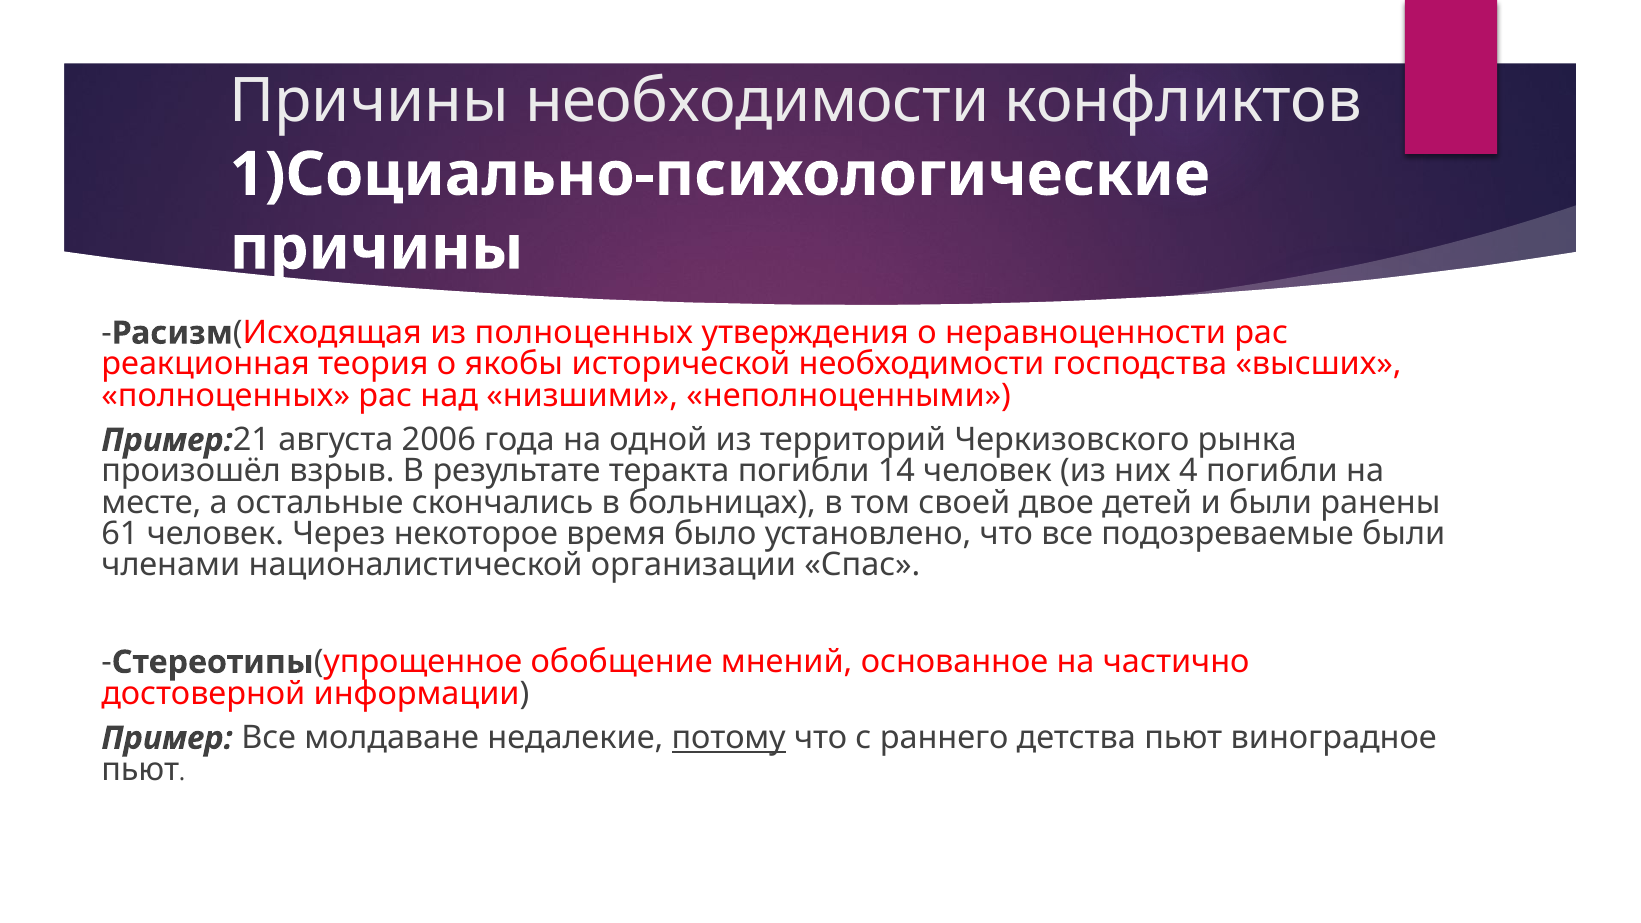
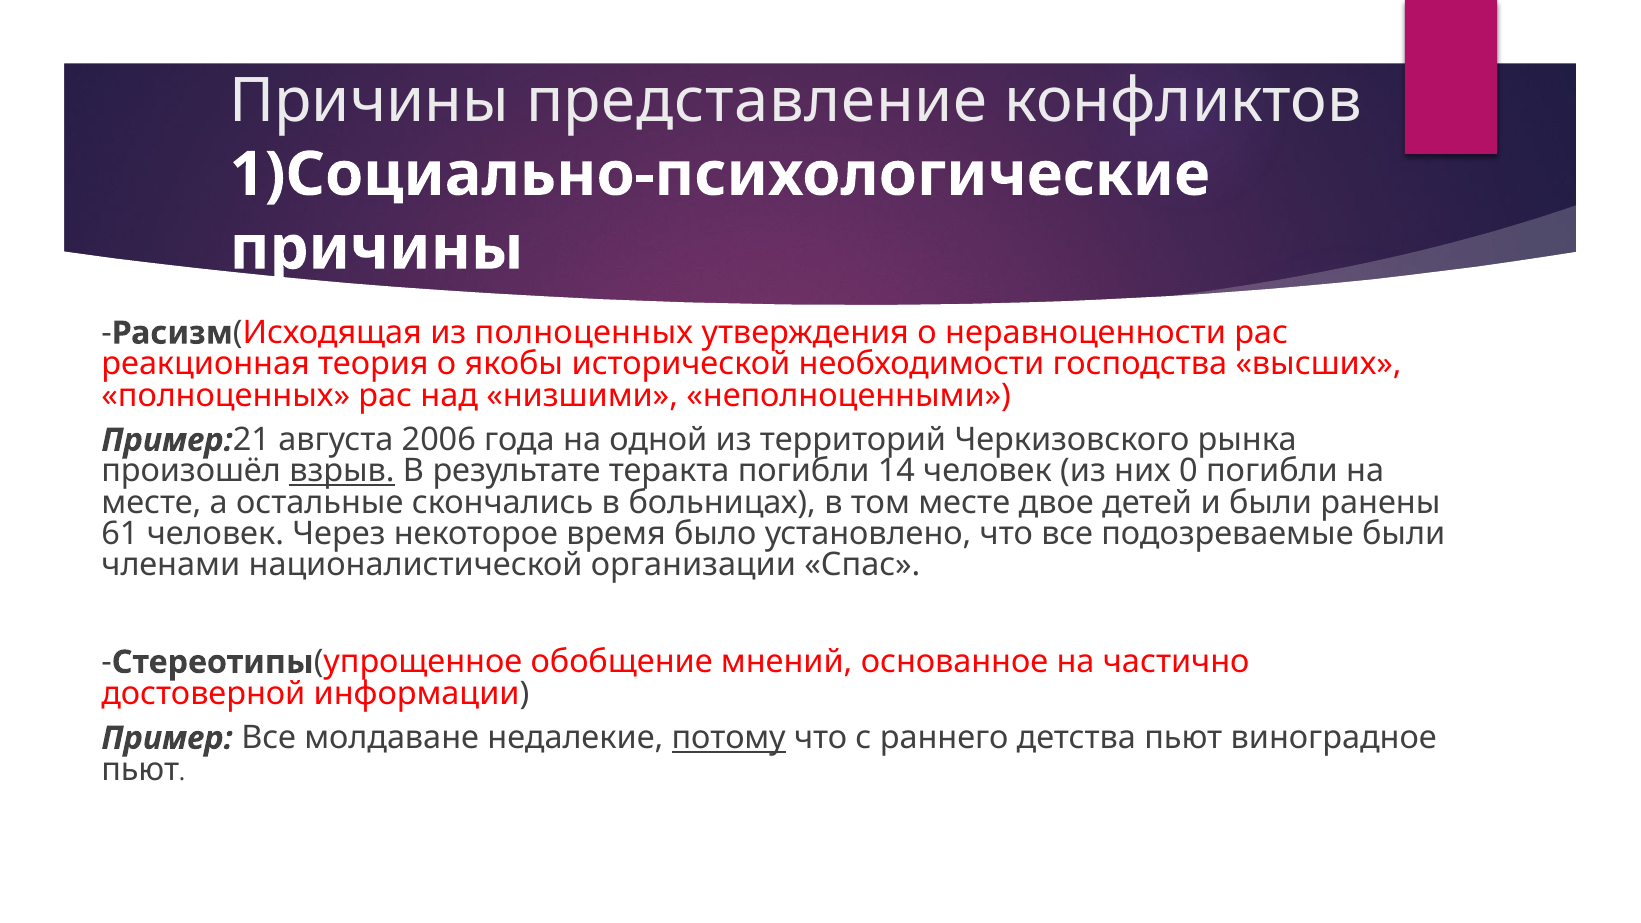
Причины необходимости: необходимости -> представление
взрыв underline: none -> present
4: 4 -> 0
том своей: своей -> месте
